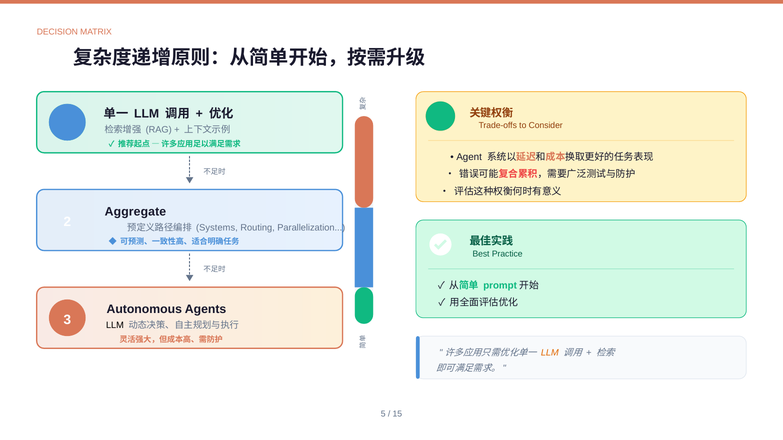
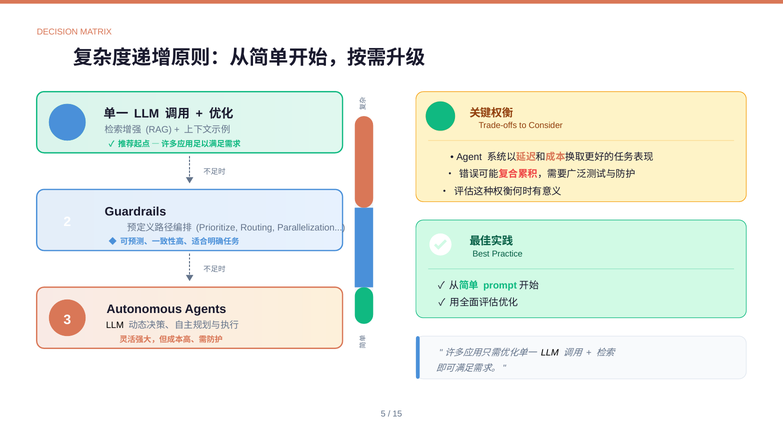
Aggregate: Aggregate -> Guardrails
Systems: Systems -> Prioritize
LLM at (550, 353) colour: orange -> black
